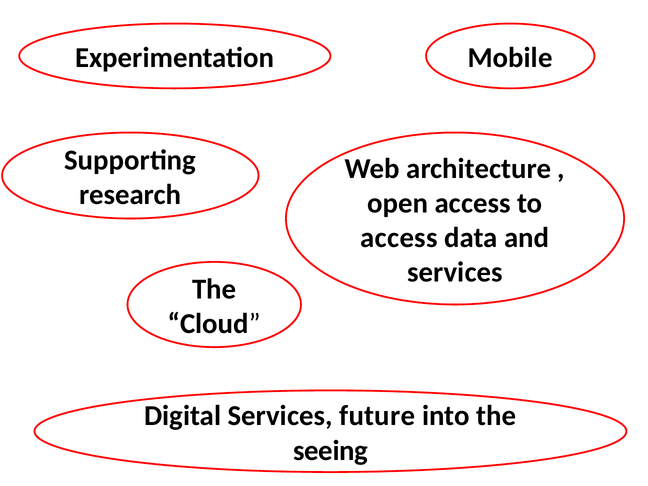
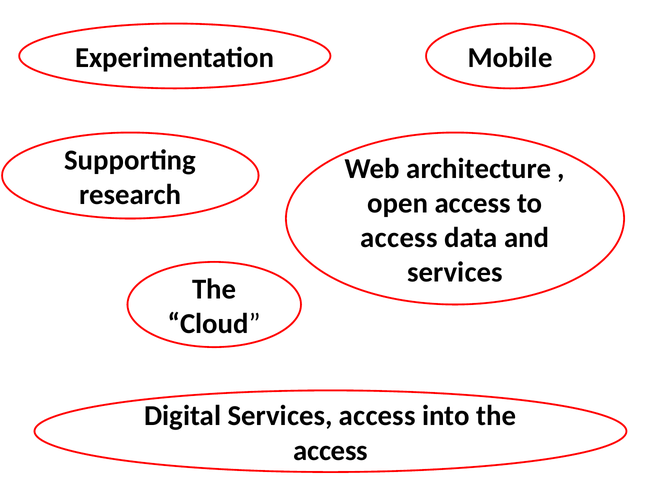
Services future: future -> access
seeing at (331, 450): seeing -> access
